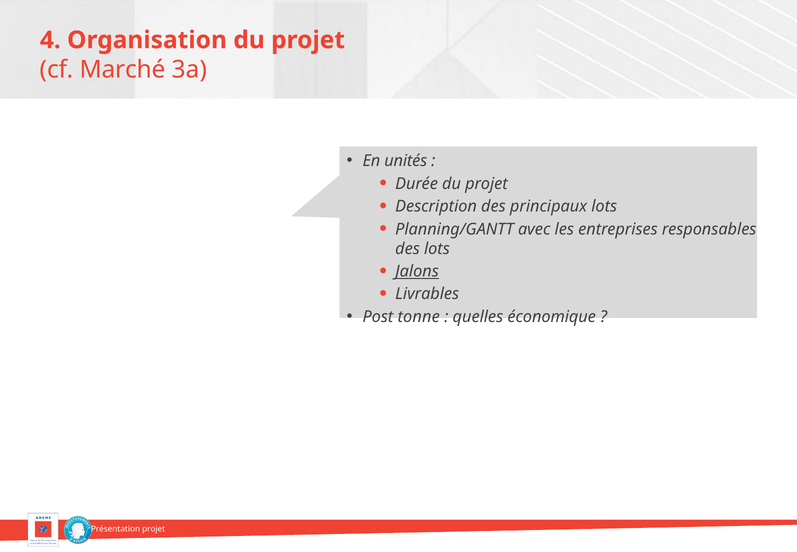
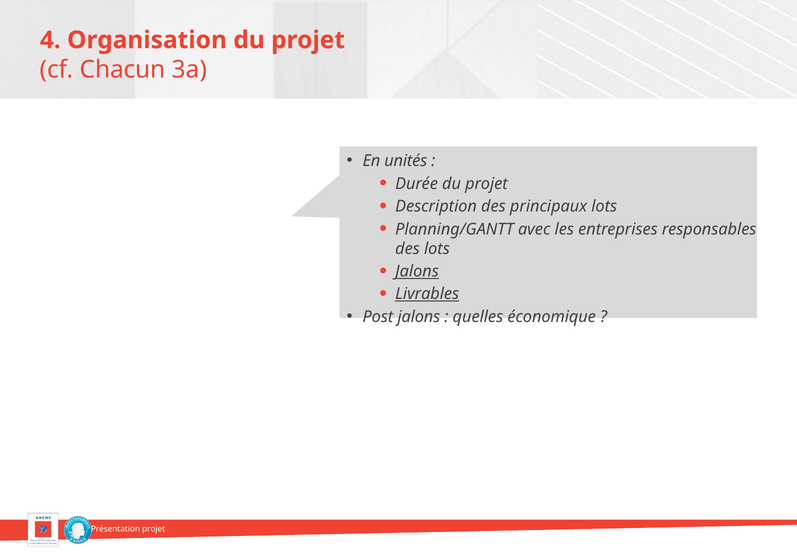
Marché: Marché -> Chacun
Livrables underline: none -> present
Post tonne: tonne -> jalons
